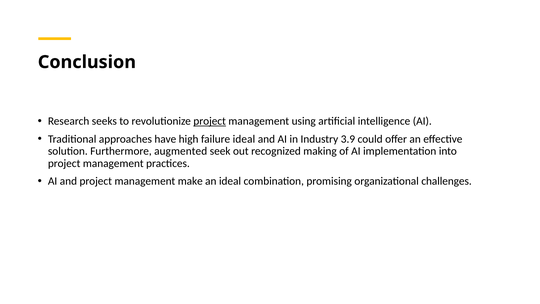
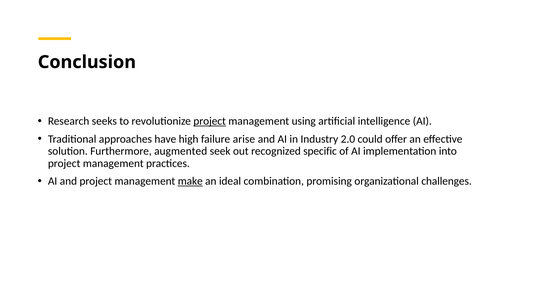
failure ideal: ideal -> arise
3.9: 3.9 -> 2.0
making: making -> specific
make underline: none -> present
